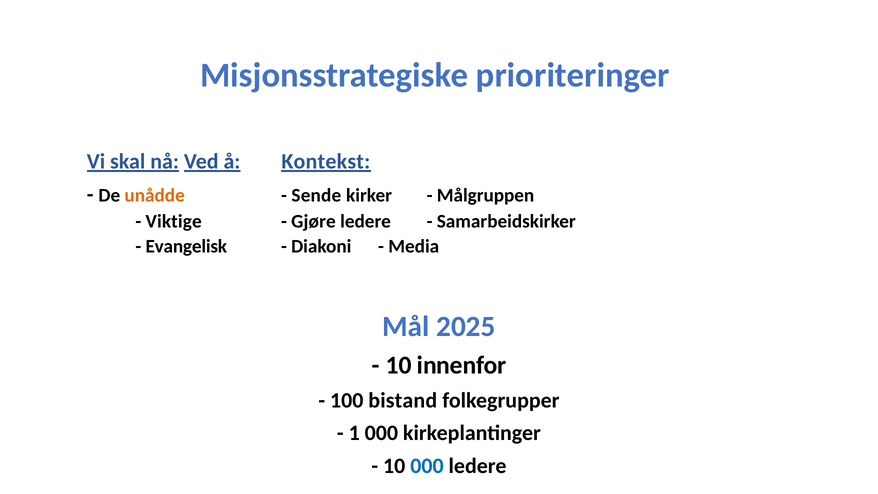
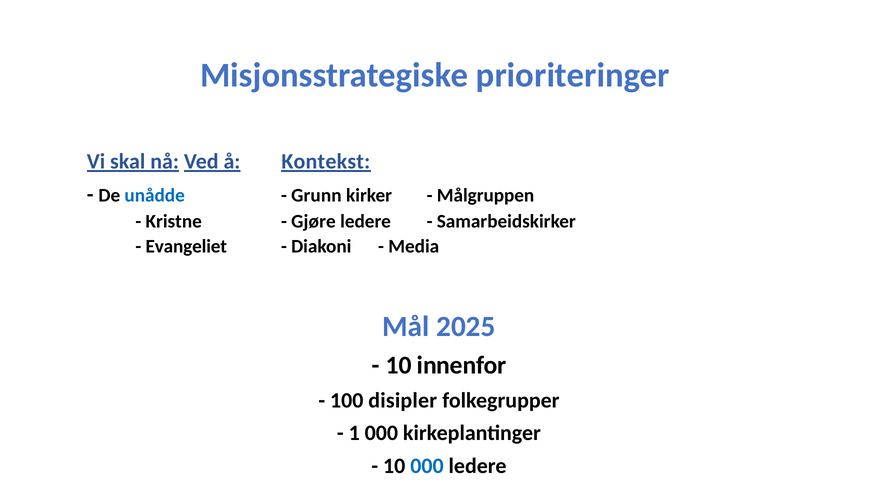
unådde colour: orange -> blue
Sende: Sende -> Grunn
Viktige: Viktige -> Kristne
Evangelisk: Evangelisk -> Evangeliet
bistand: bistand -> disipler
